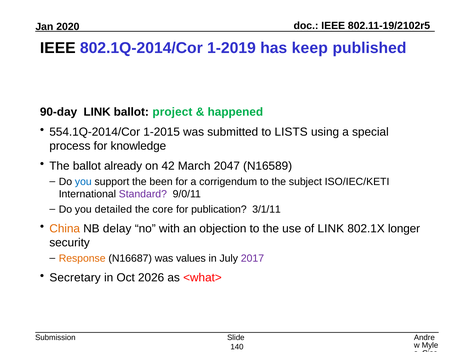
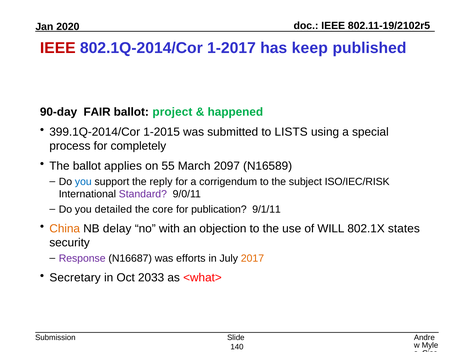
IEEE at (58, 48) colour: black -> red
1-2019: 1-2019 -> 1-2017
90-day LINK: LINK -> FAIR
554.1Q-2014/Cor: 554.1Q-2014/Cor -> 399.1Q-2014/Cor
knowledge: knowledge -> completely
already: already -> applies
42: 42 -> 55
2047: 2047 -> 2097
been: been -> reply
ISO/IEC/KETI: ISO/IEC/KETI -> ISO/IEC/RISK
3/1/11: 3/1/11 -> 9/1/11
of LINK: LINK -> WILL
longer: longer -> states
Response colour: orange -> purple
values: values -> efforts
2017 colour: purple -> orange
2026: 2026 -> 2033
